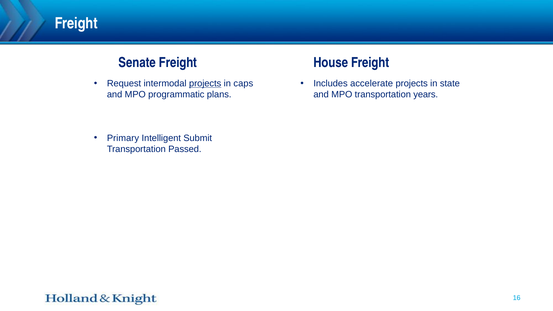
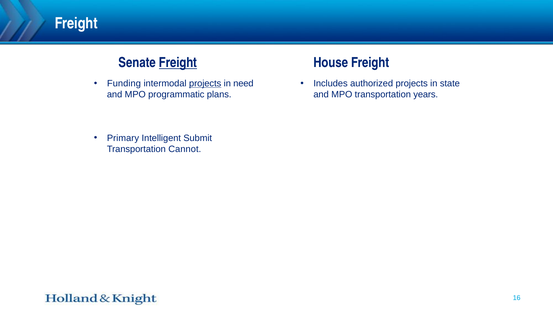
Freight at (178, 63) underline: none -> present
Request: Request -> Funding
caps: caps -> need
accelerate: accelerate -> authorized
Passed: Passed -> Cannot
